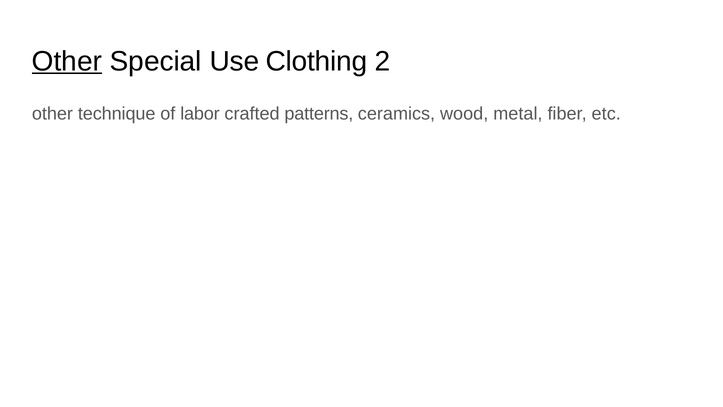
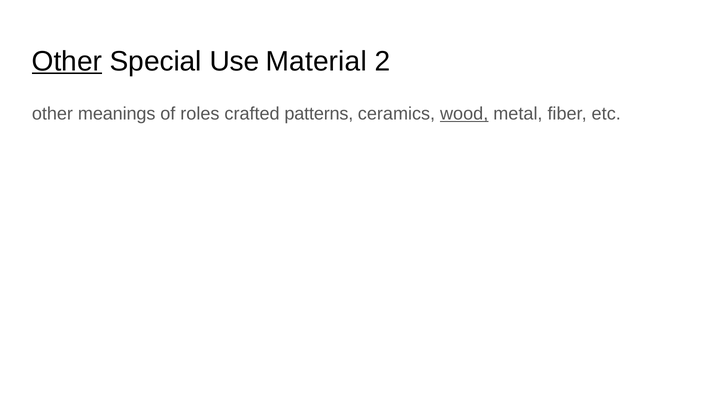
Clothing: Clothing -> Material
technique: technique -> meanings
labor: labor -> roles
wood underline: none -> present
